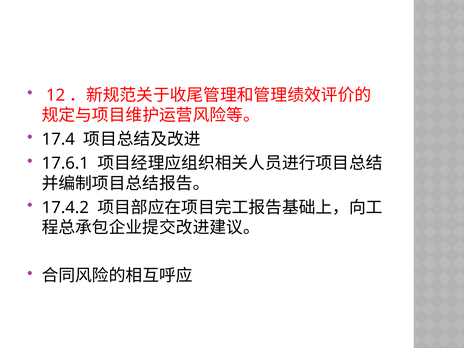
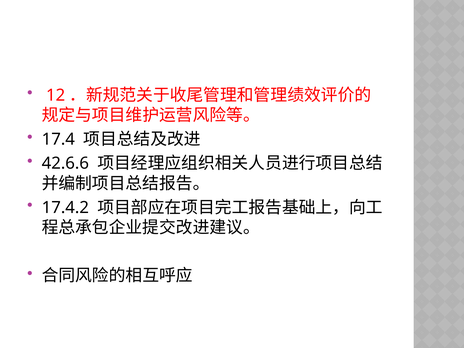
17.6.1: 17.6.1 -> 42.6.6
